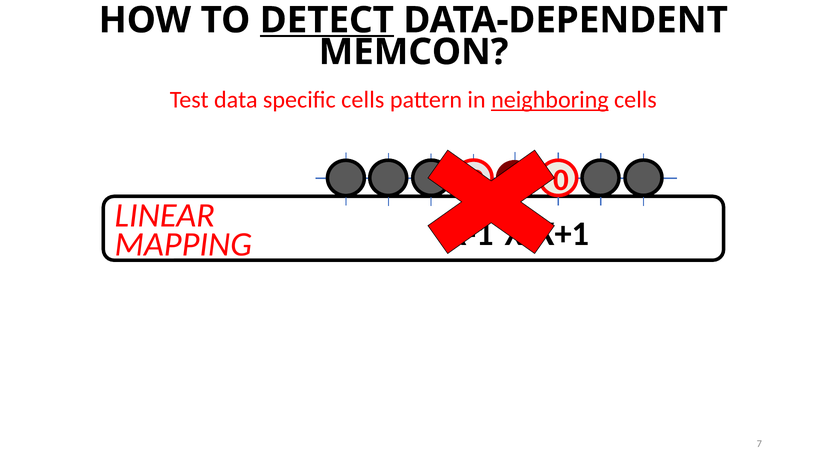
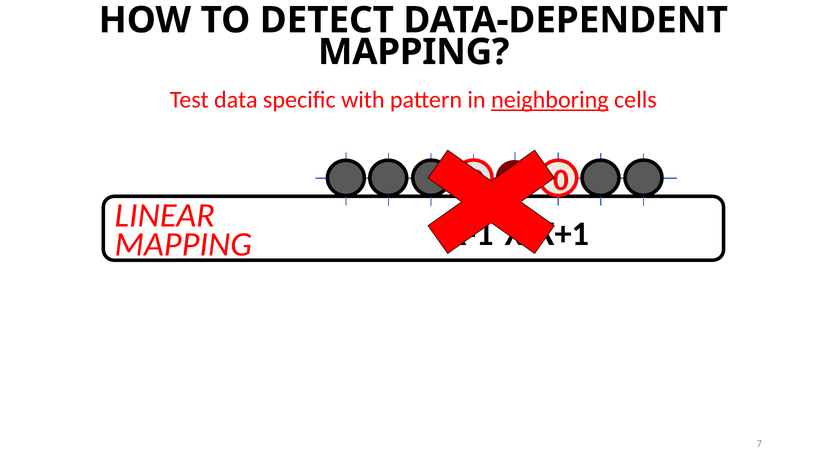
DETECT underline: present -> none
MEMCON at (413, 52): MEMCON -> MAPPING
specific cells: cells -> with
